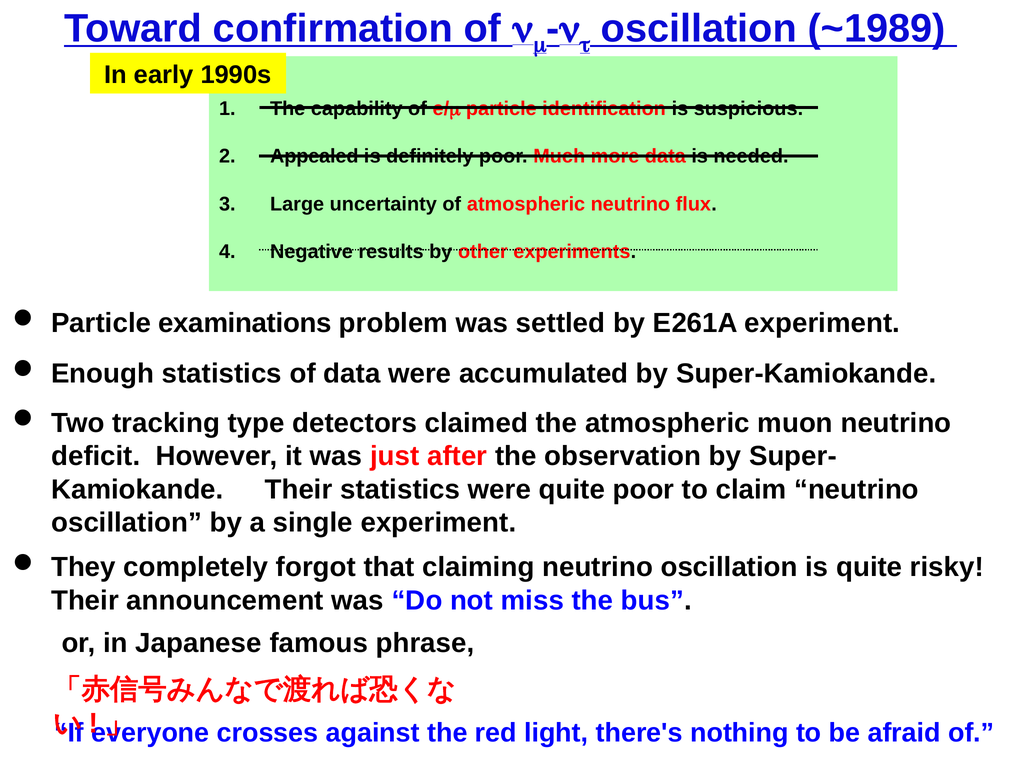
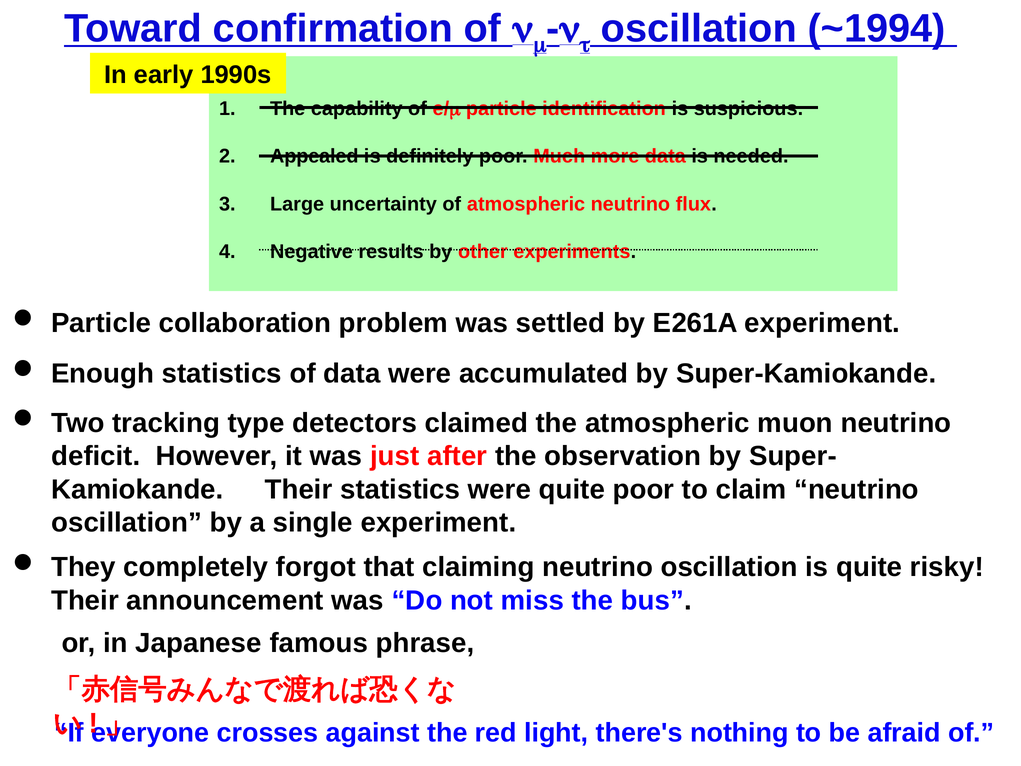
~1989: ~1989 -> ~1994
examinations: examinations -> collaboration
